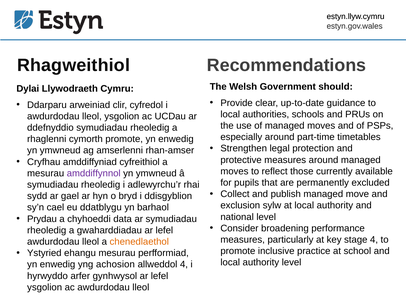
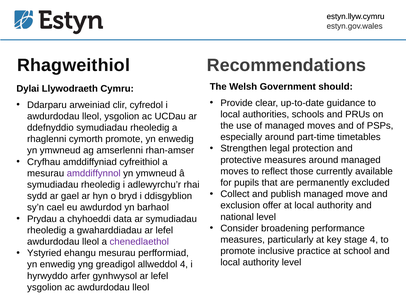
sylw: sylw -> offer
ddatblygu: ddatblygu -> awdurdod
chenedlaethol colour: orange -> purple
achosion: achosion -> greadigol
